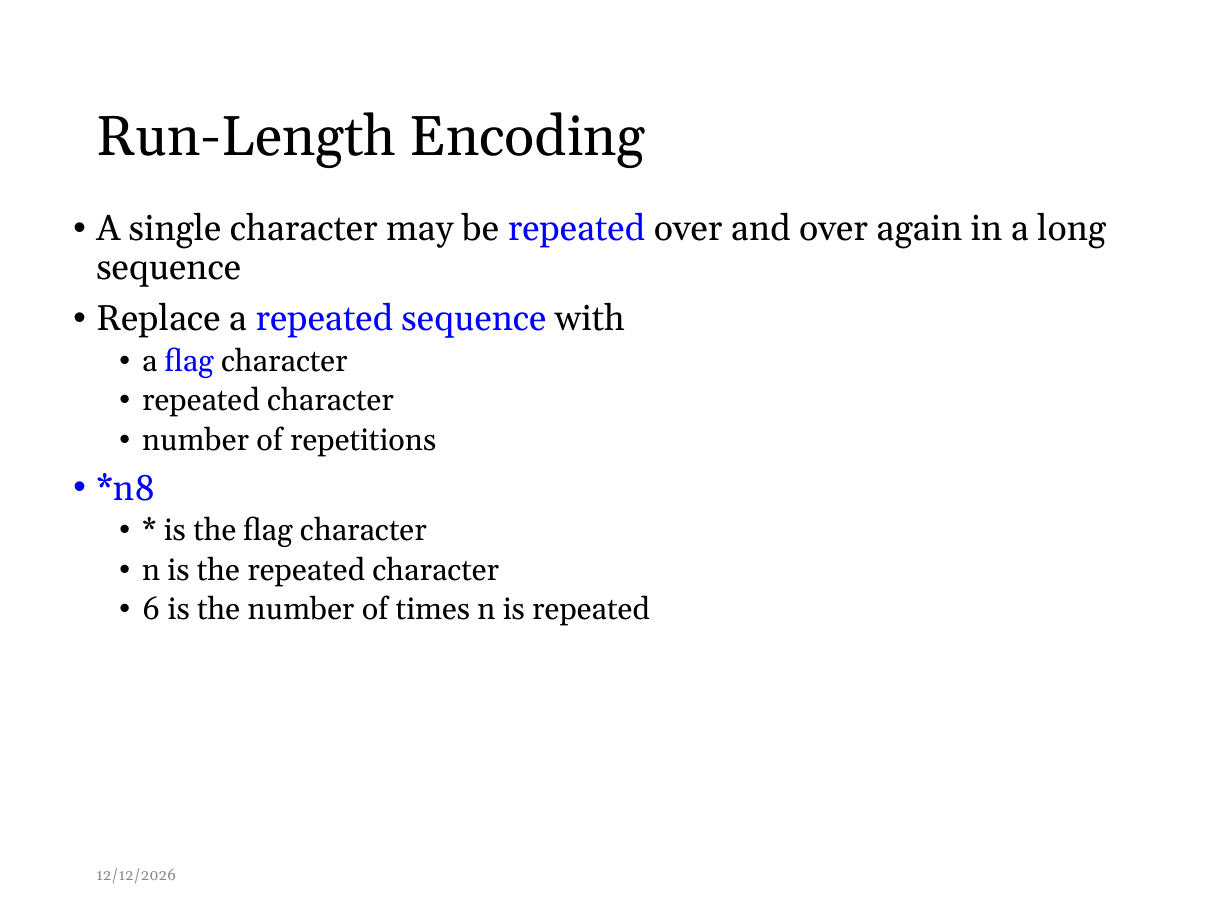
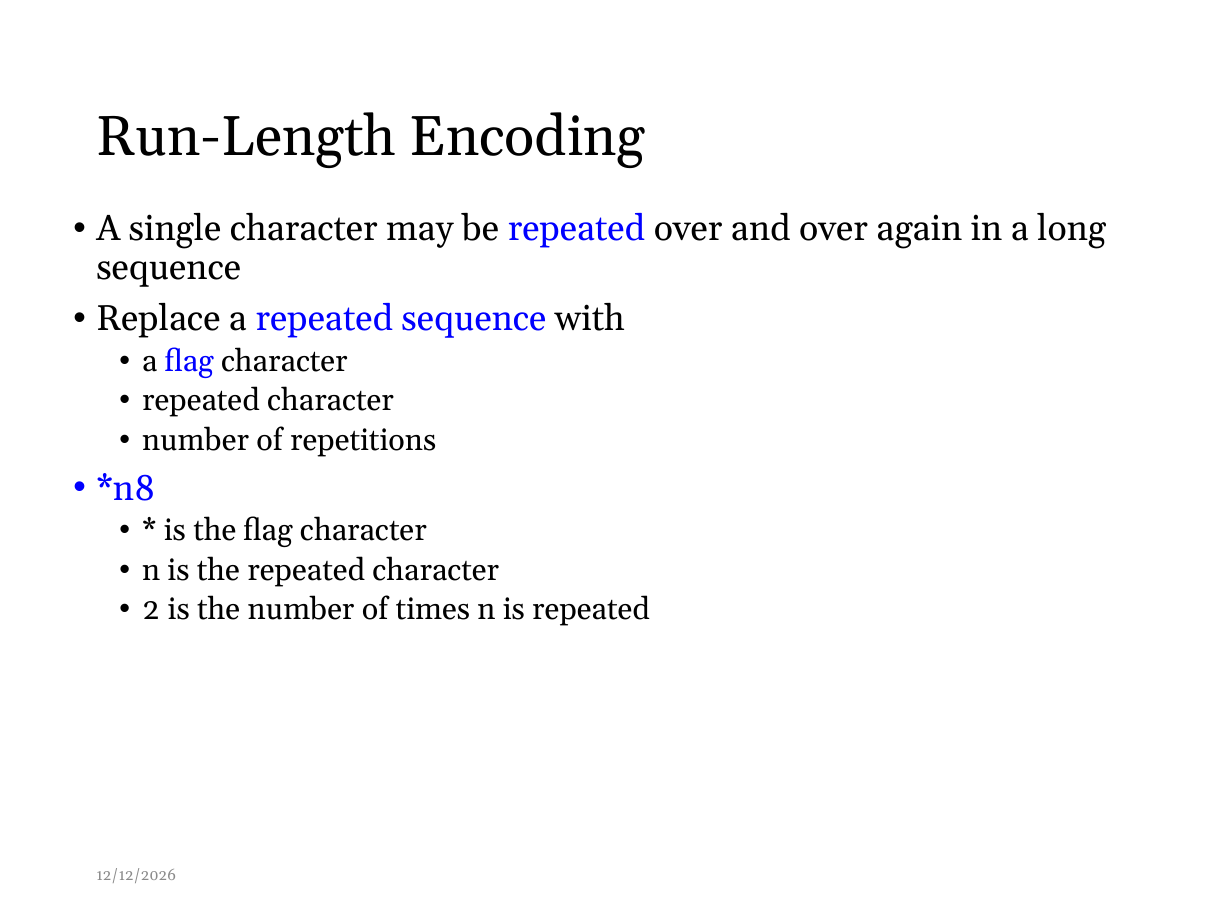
6: 6 -> 2
